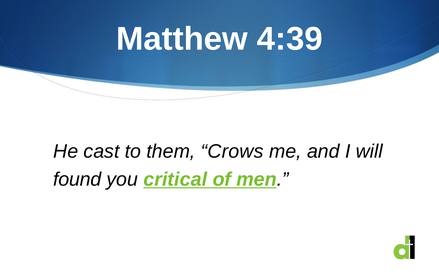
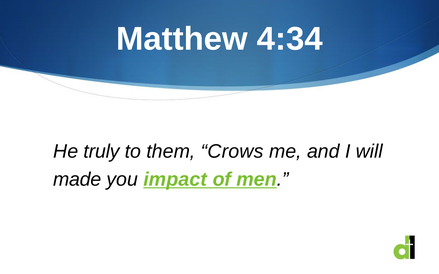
4:39: 4:39 -> 4:34
cast: cast -> truly
found: found -> made
critical: critical -> impact
